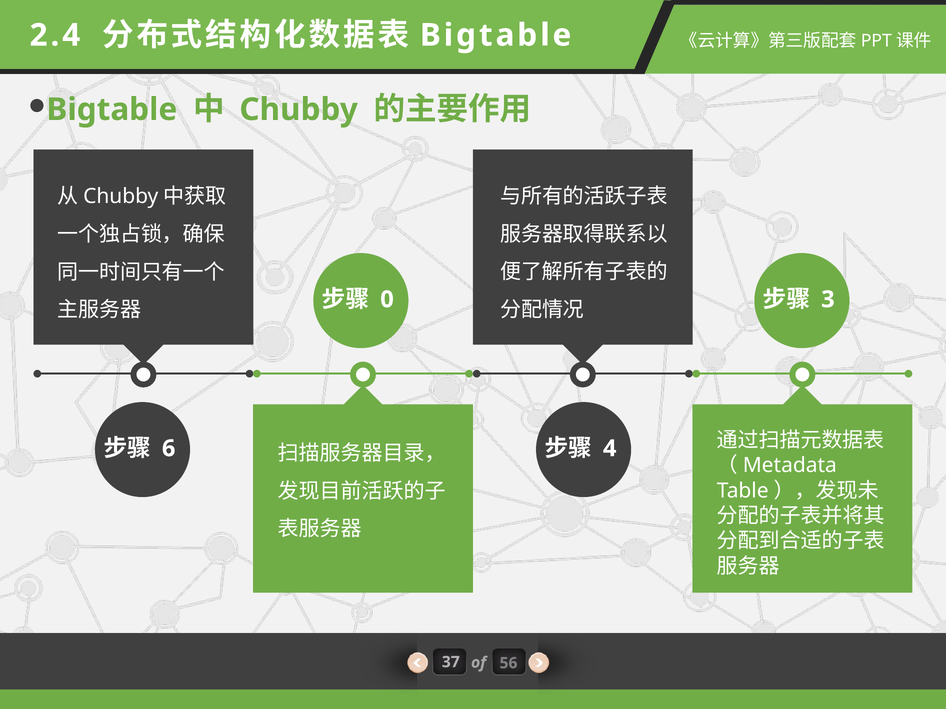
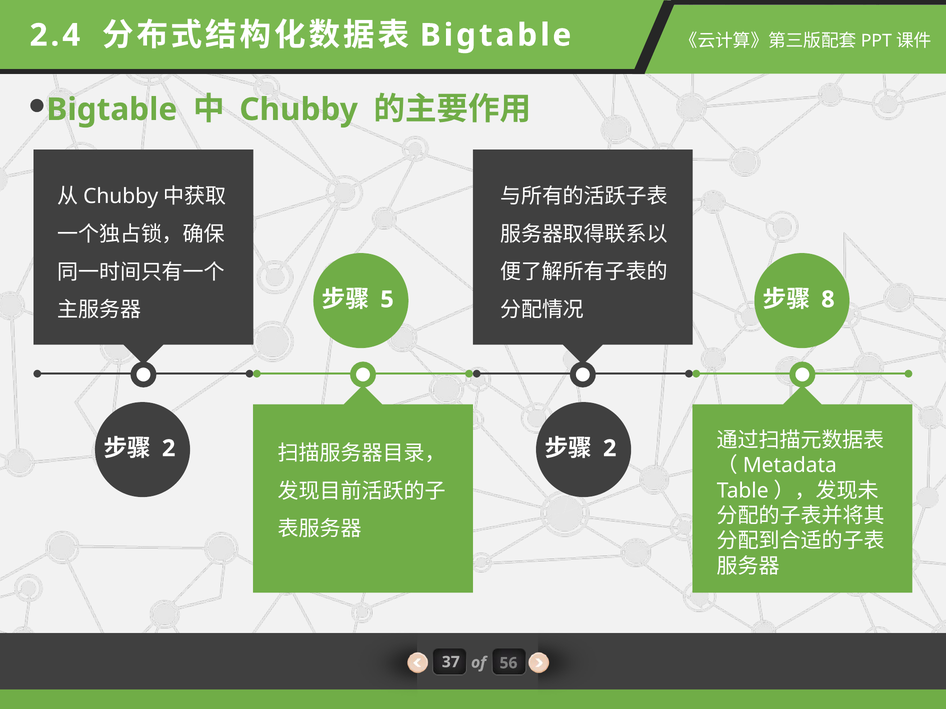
0: 0 -> 5
3: 3 -> 8
6 at (169, 449): 6 -> 2
4 at (610, 449): 4 -> 2
